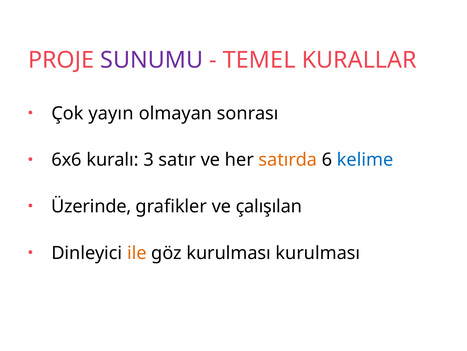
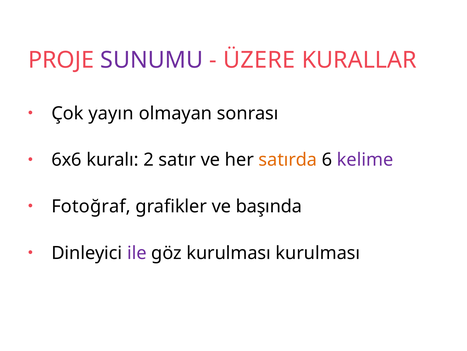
TEMEL: TEMEL -> ÜZERE
3: 3 -> 2
kelime colour: blue -> purple
Üzerinde: Üzerinde -> Fotoğraf
çalışılan: çalışılan -> başında
ile colour: orange -> purple
